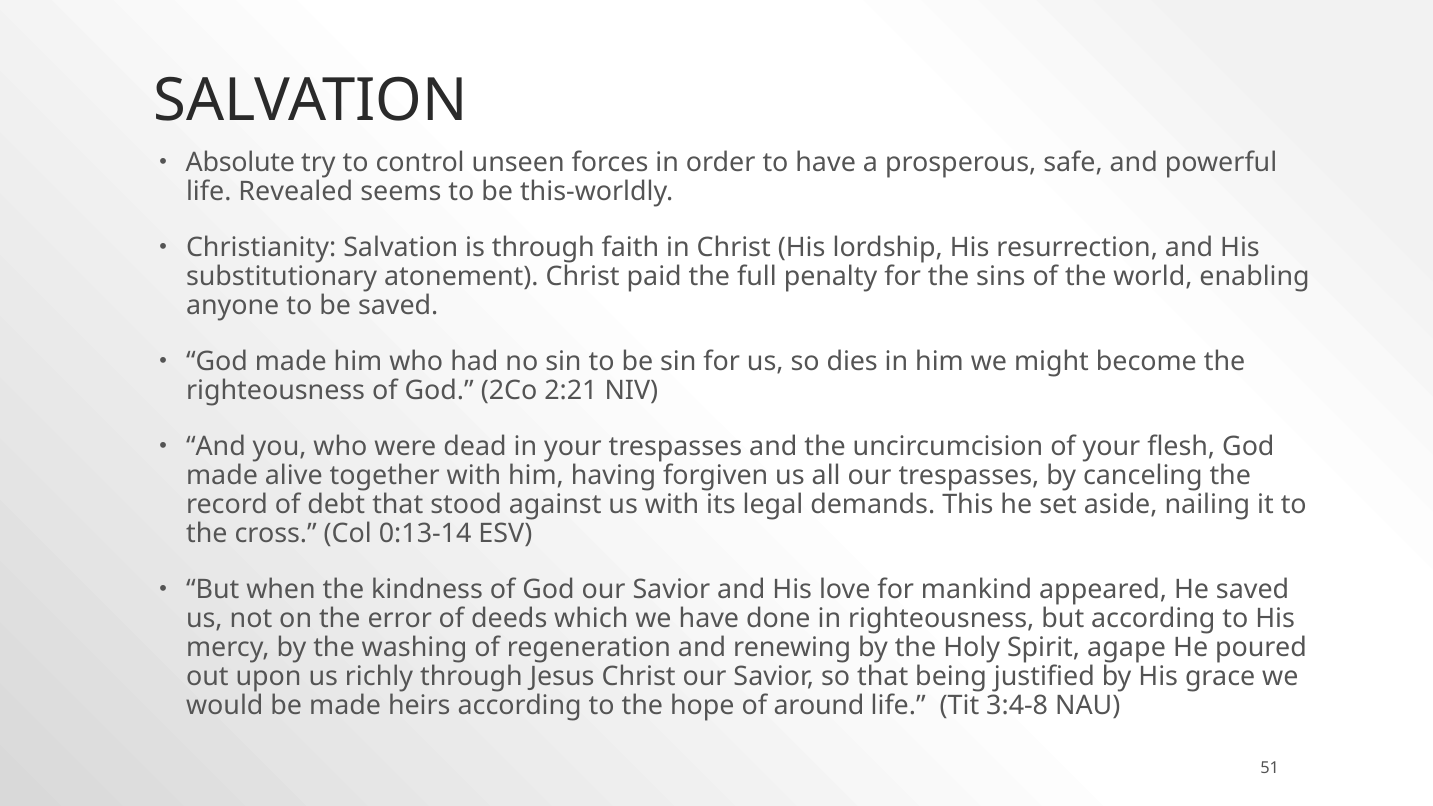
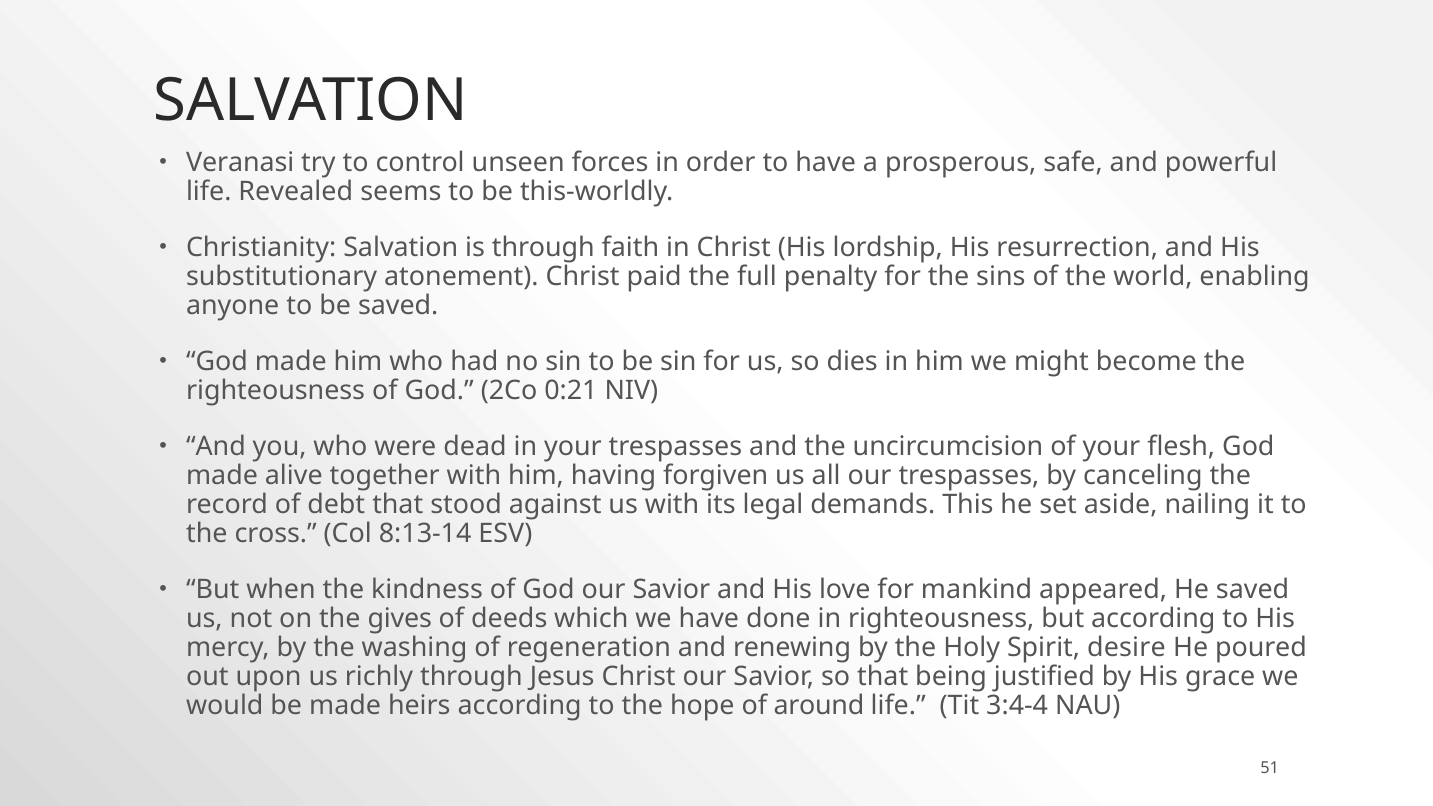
Absolute: Absolute -> Veranasi
2:21: 2:21 -> 0:21
0:13-14: 0:13-14 -> 8:13-14
error: error -> gives
agape: agape -> desire
3:4-8: 3:4-8 -> 3:4-4
